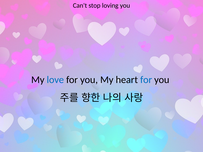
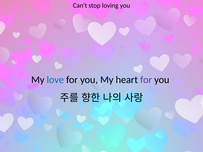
for at (146, 80) colour: blue -> purple
